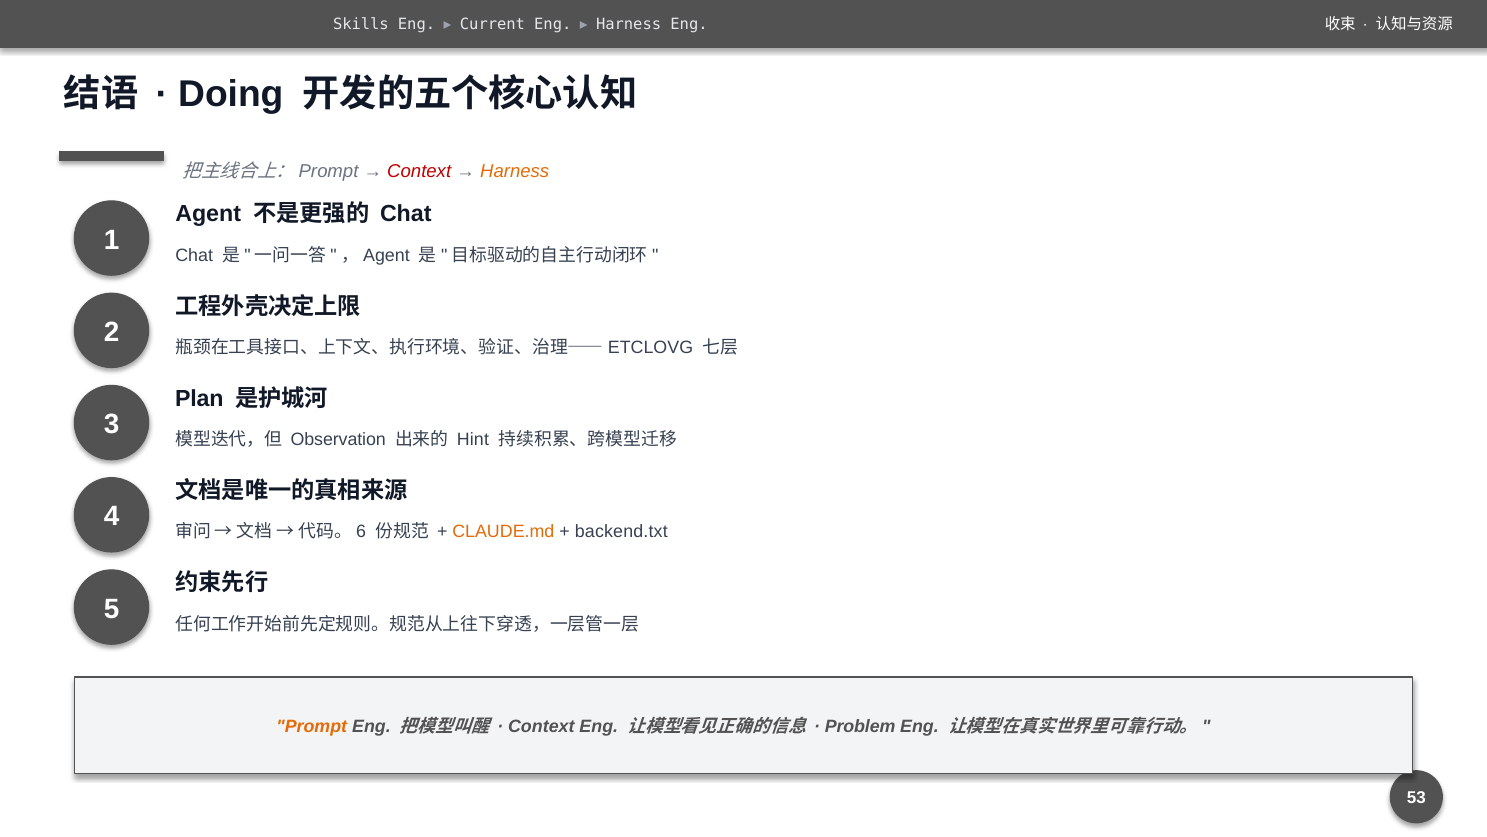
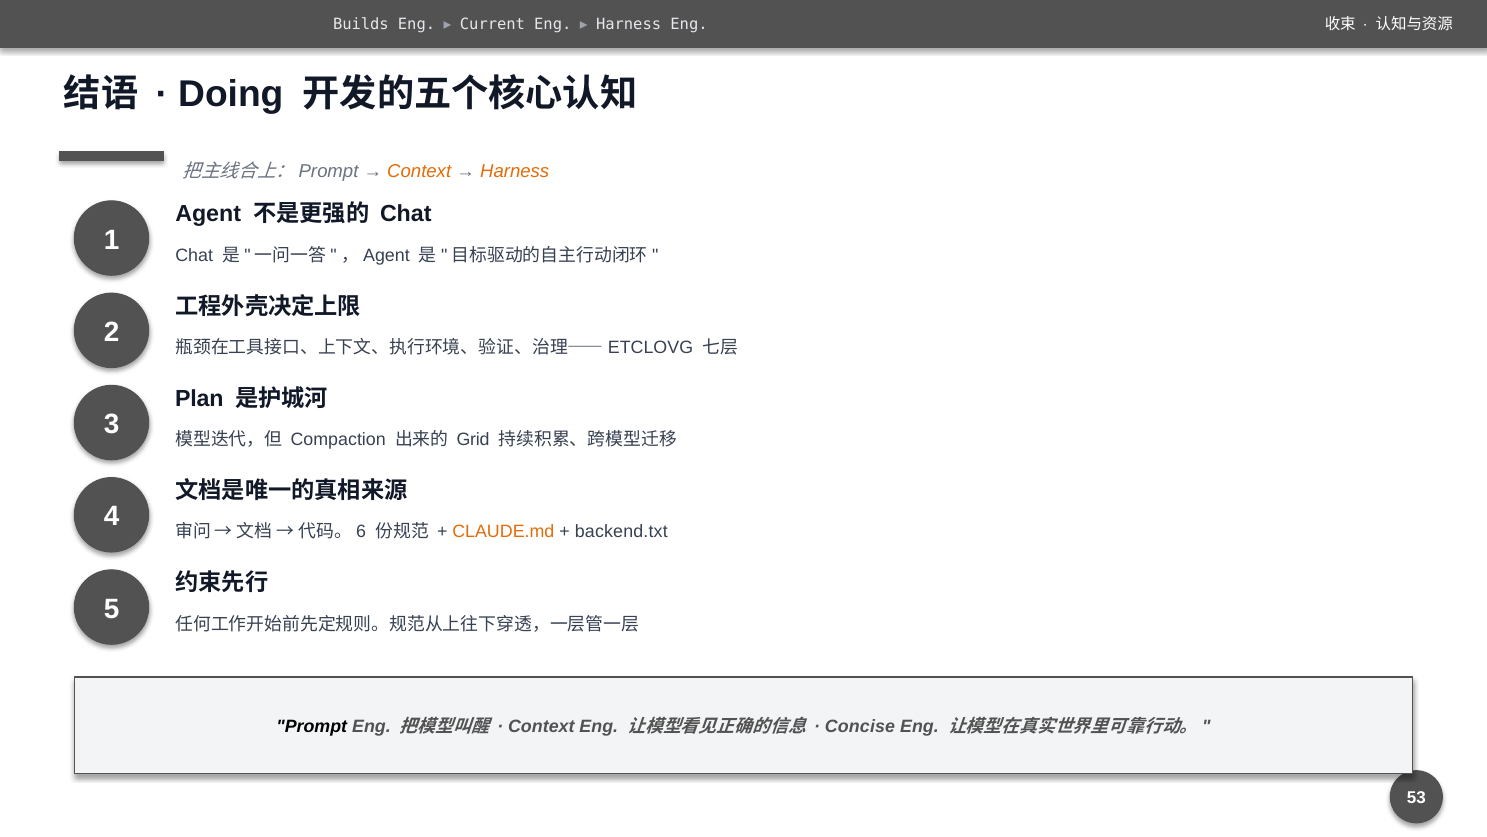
Skills: Skills -> Builds
Context at (419, 171) colour: red -> orange
Observation: Observation -> Compaction
Hint: Hint -> Grid
Prompt colour: orange -> black
Problem: Problem -> Concise
